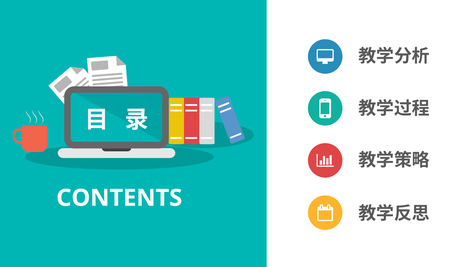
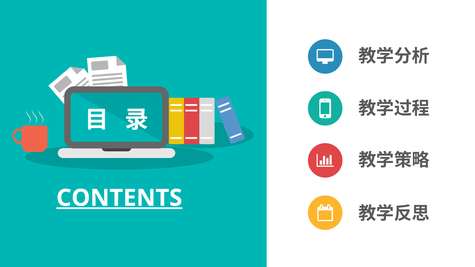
CONTENTS underline: none -> present
